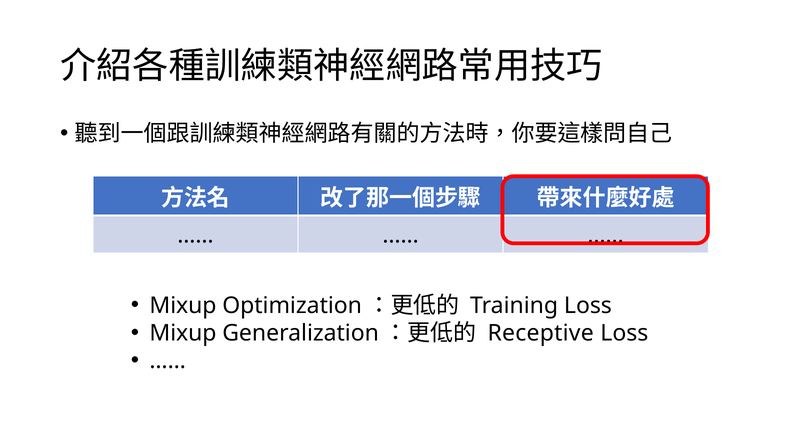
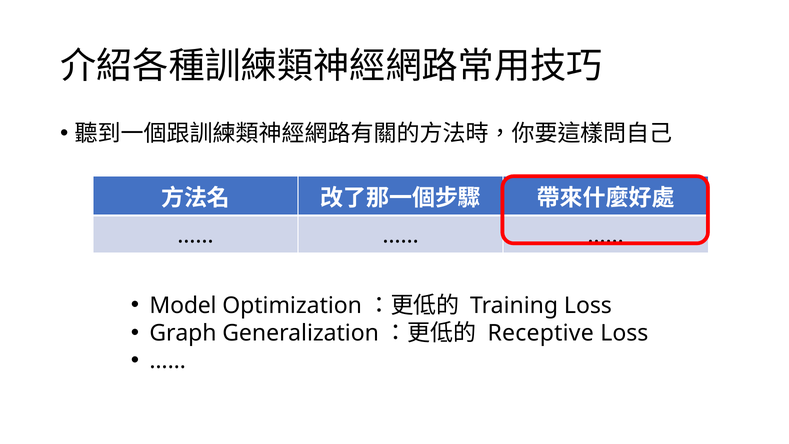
Mixup at (183, 305): Mixup -> Model
Mixup at (183, 333): Mixup -> Graph
